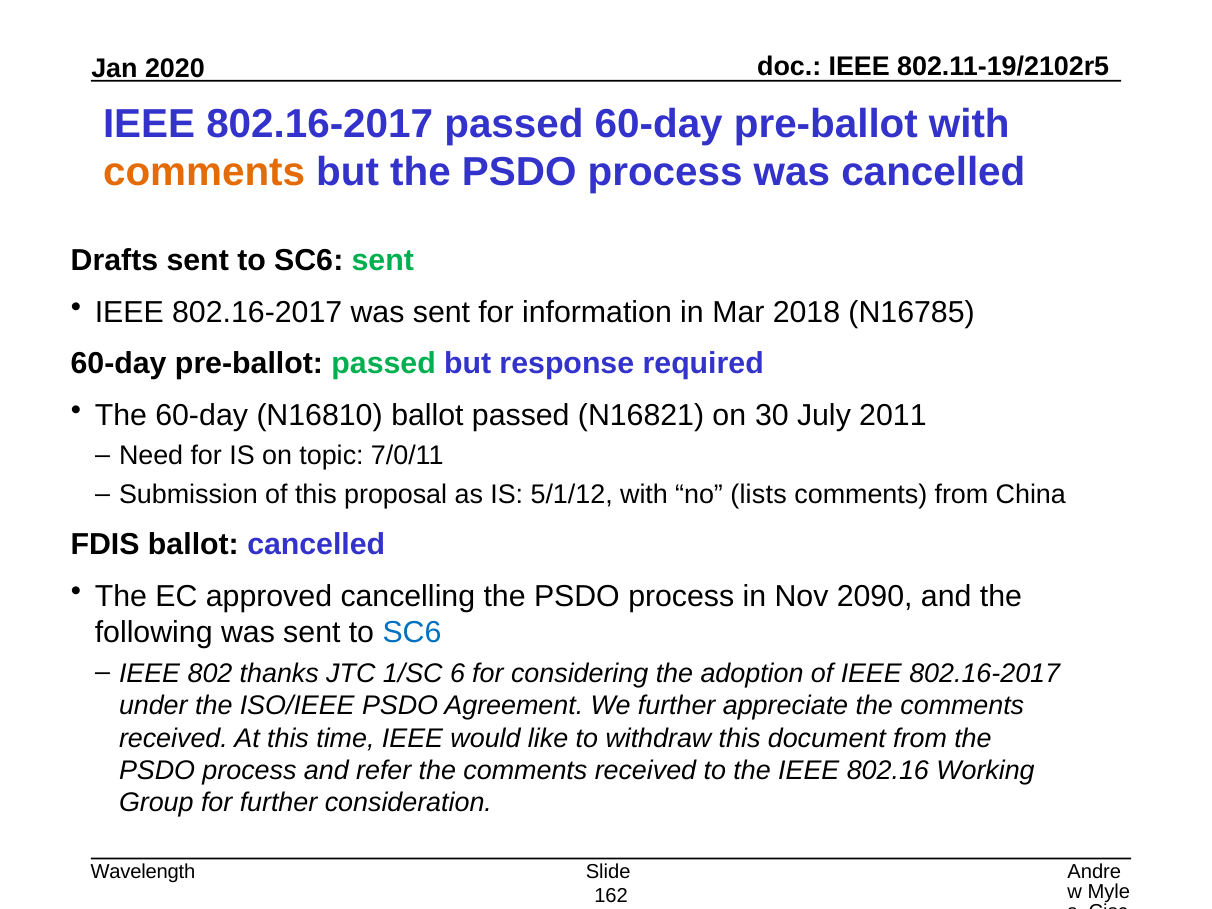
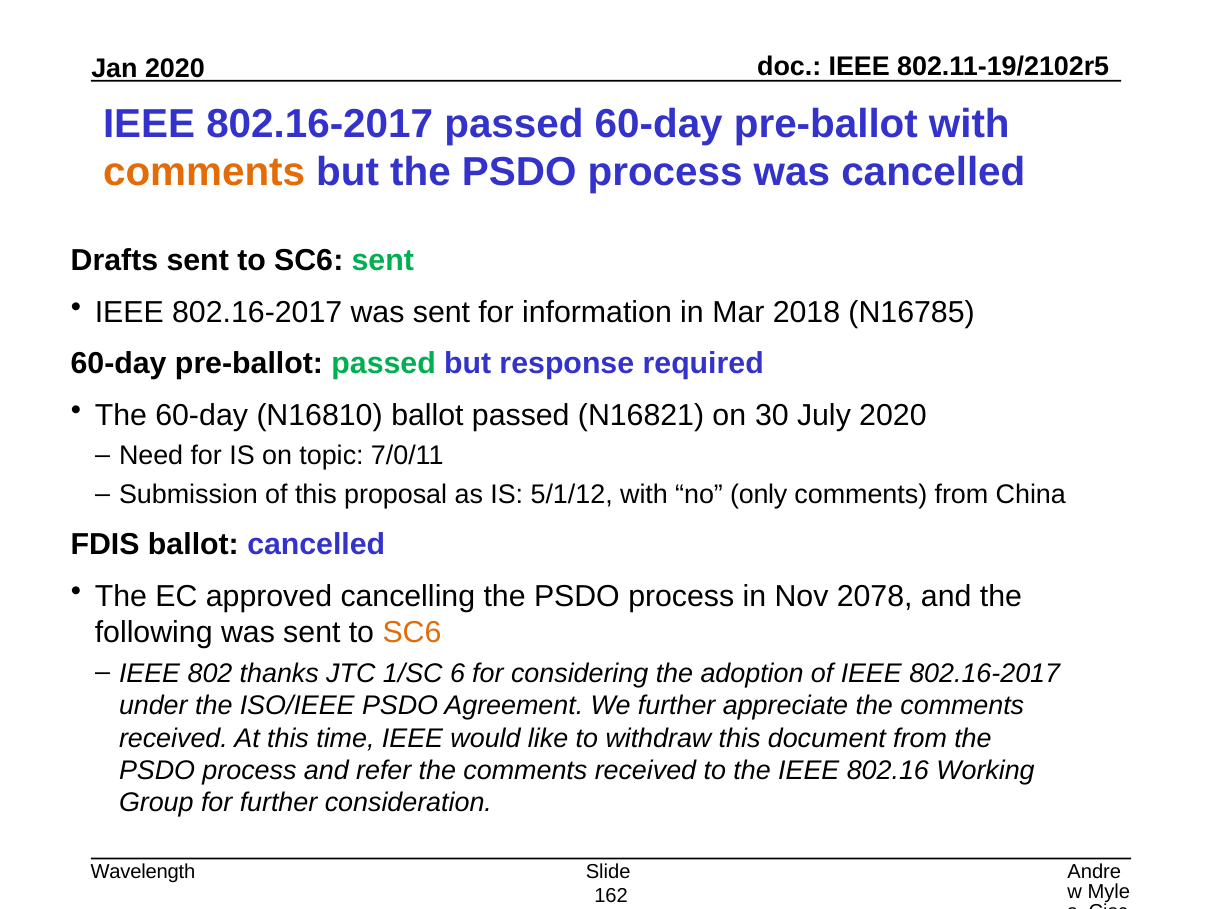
July 2011: 2011 -> 2020
lists: lists -> only
2090: 2090 -> 2078
SC6 at (412, 633) colour: blue -> orange
